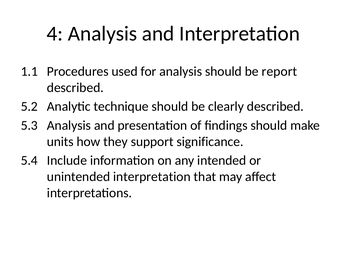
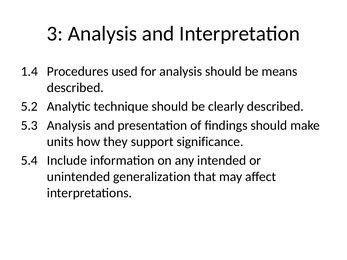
4: 4 -> 3
1.1: 1.1 -> 1.4
report: report -> means
unintended interpretation: interpretation -> generalization
